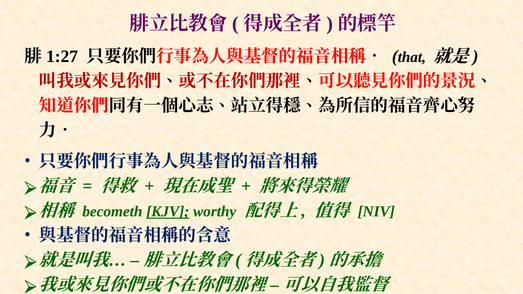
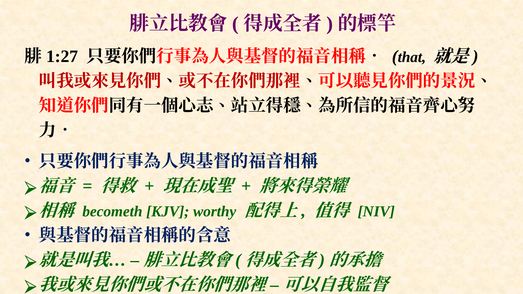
KJV underline: present -> none
